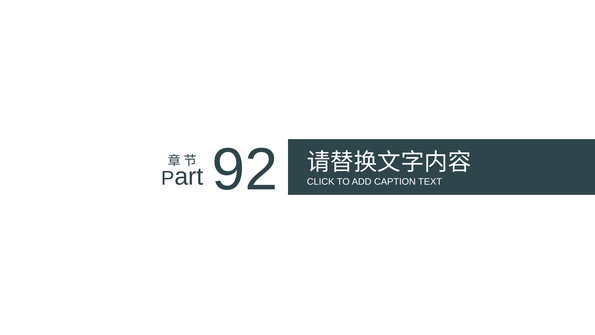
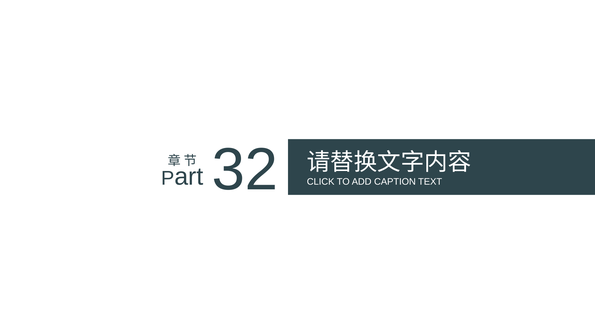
92: 92 -> 32
